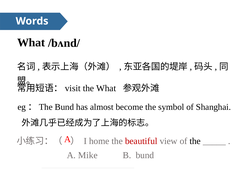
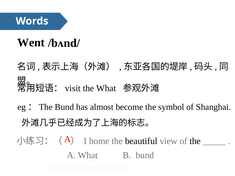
What at (31, 43): What -> Went
beautiful colour: red -> black
A Mike: Mike -> What
